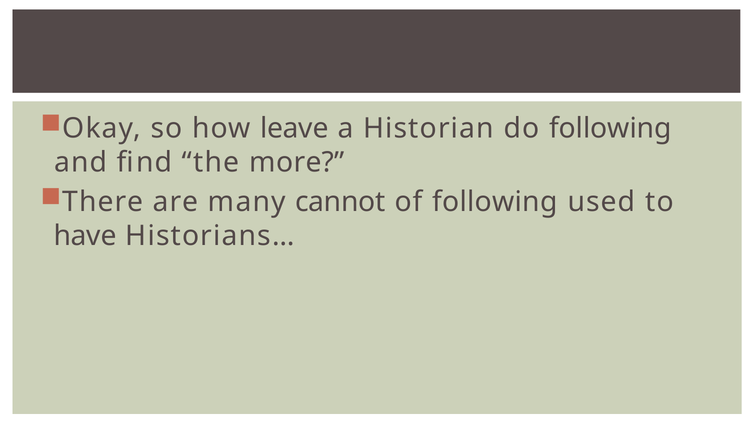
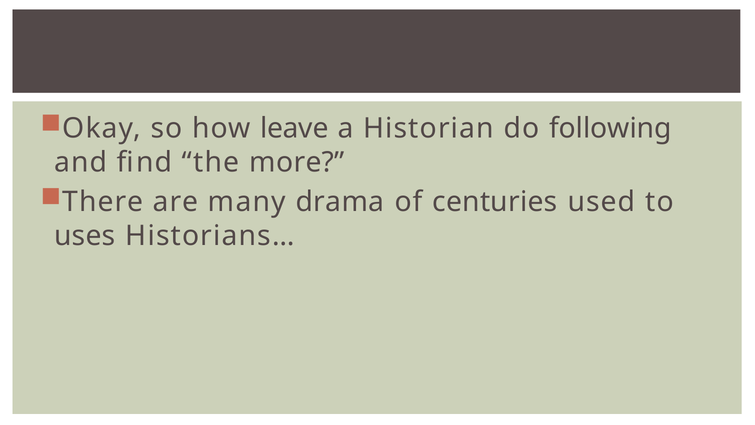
cannot: cannot -> drama
of following: following -> centuries
have: have -> uses
